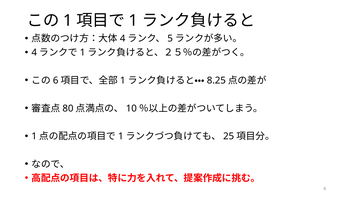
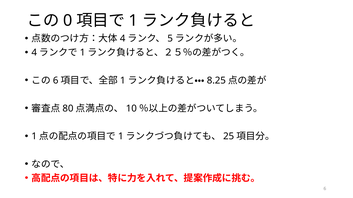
1 at (68, 21): 1 -> 0
